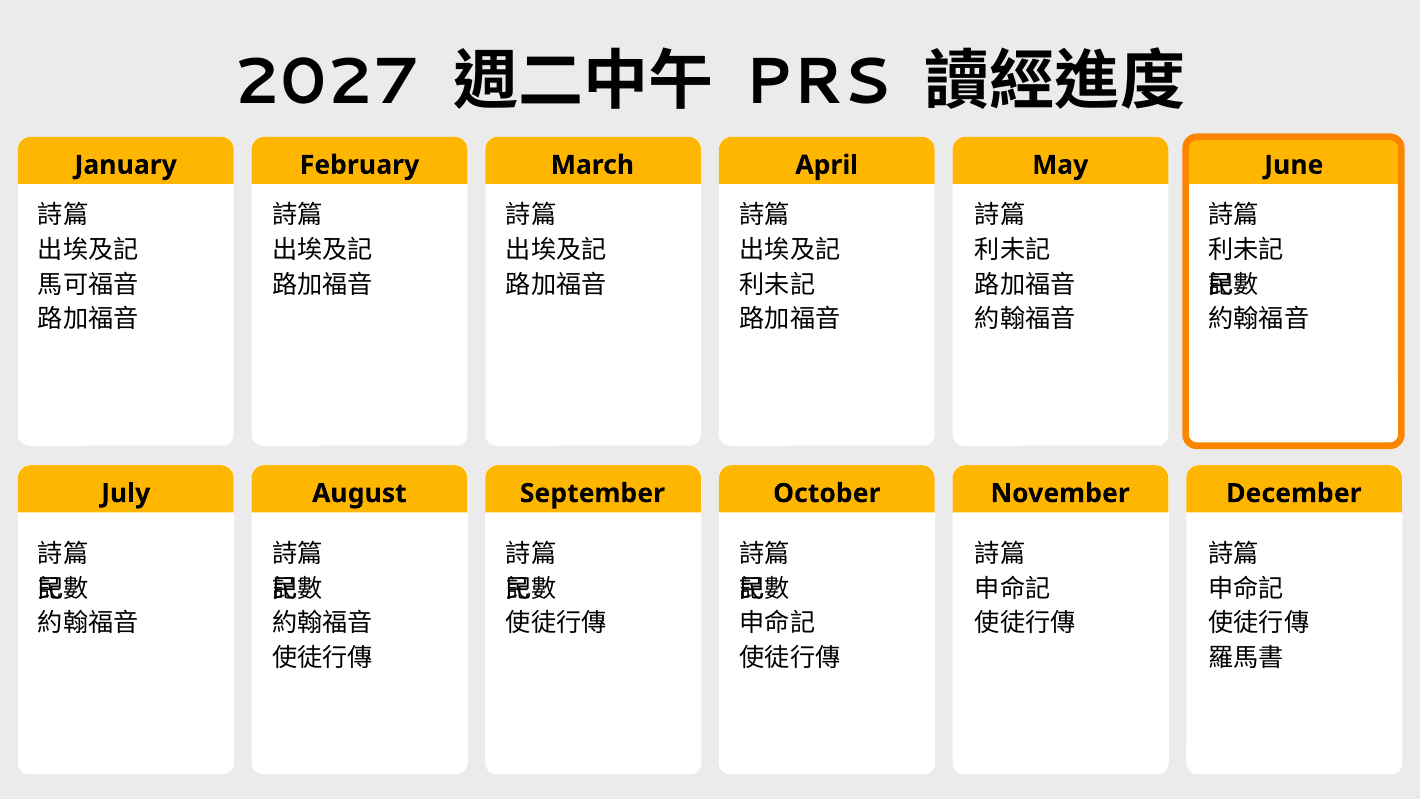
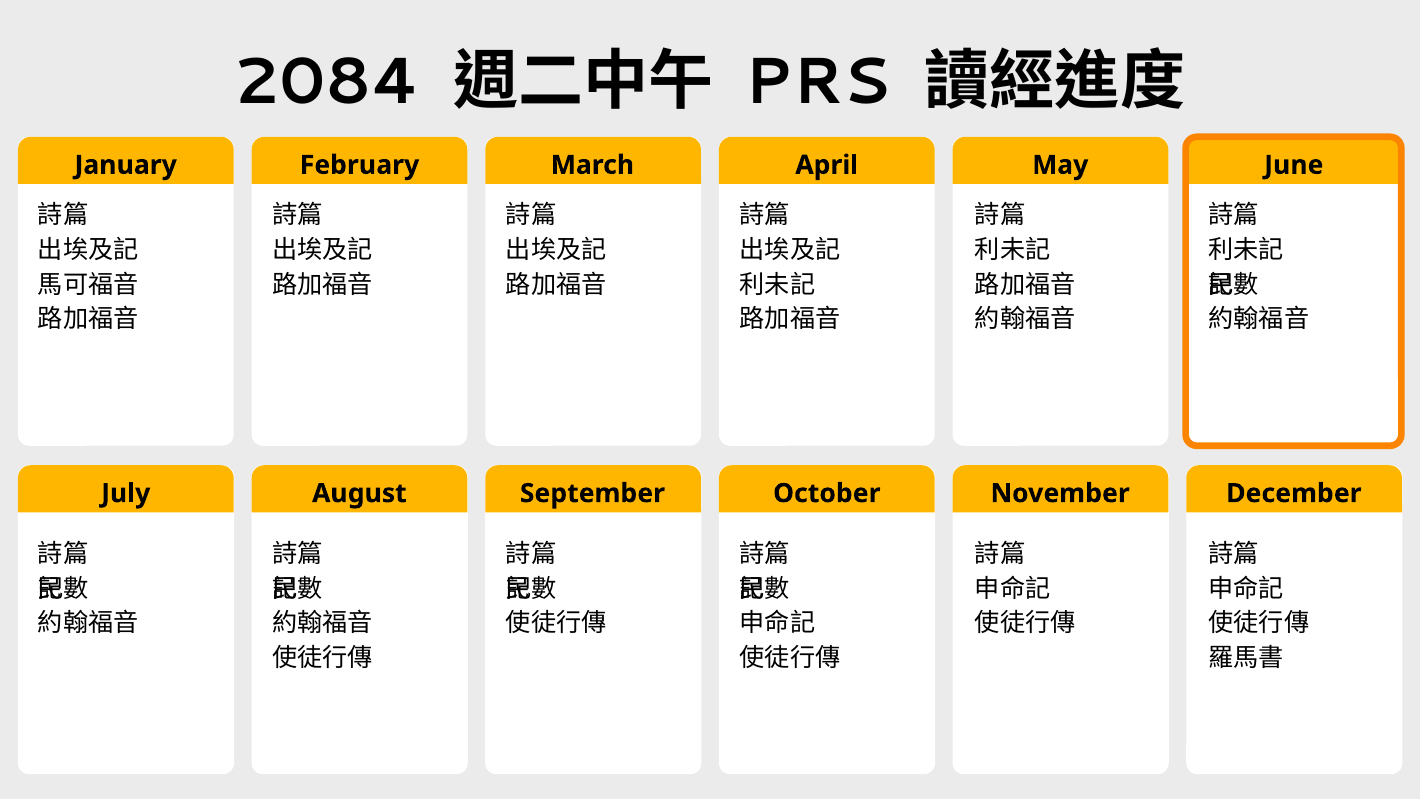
2027: 2027 -> 2084
